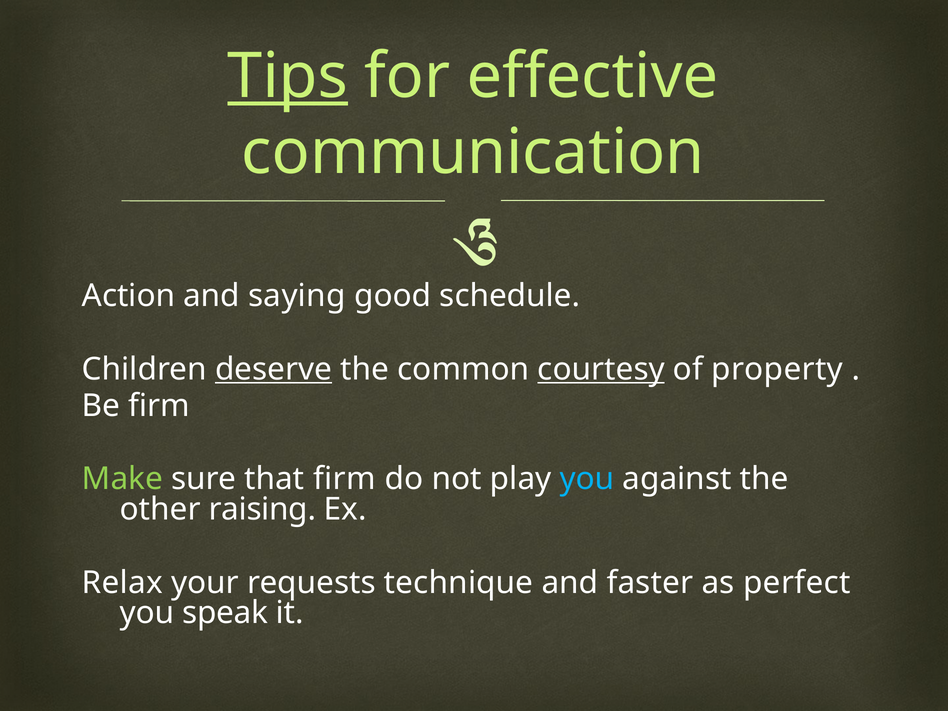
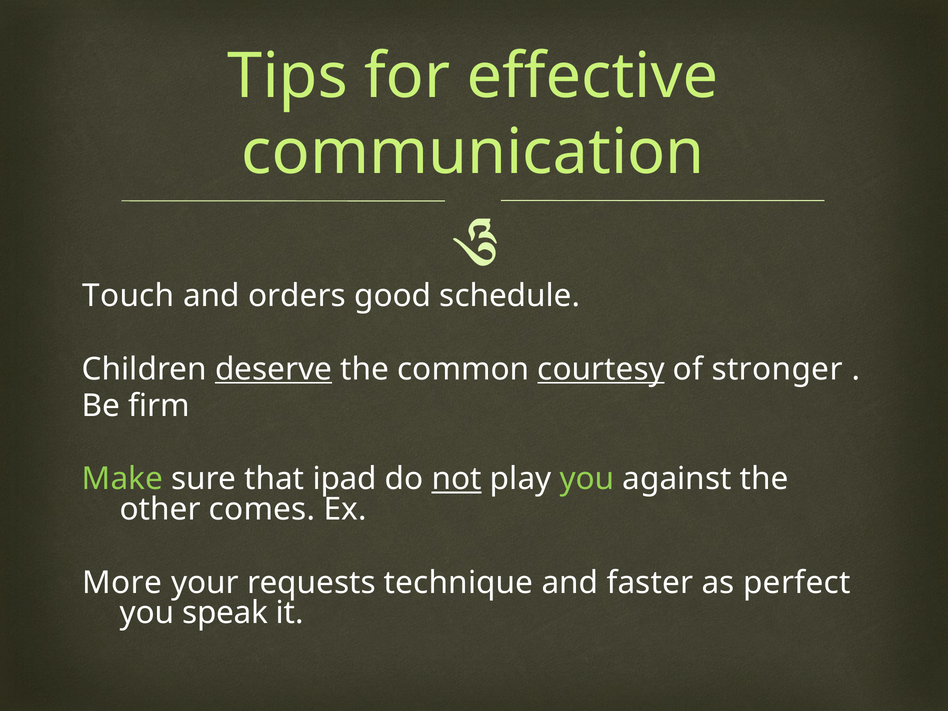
Tips underline: present -> none
Action: Action -> Touch
saying: saying -> orders
property: property -> stronger
that firm: firm -> ipad
not underline: none -> present
you at (587, 479) colour: light blue -> light green
raising: raising -> comes
Relax: Relax -> More
